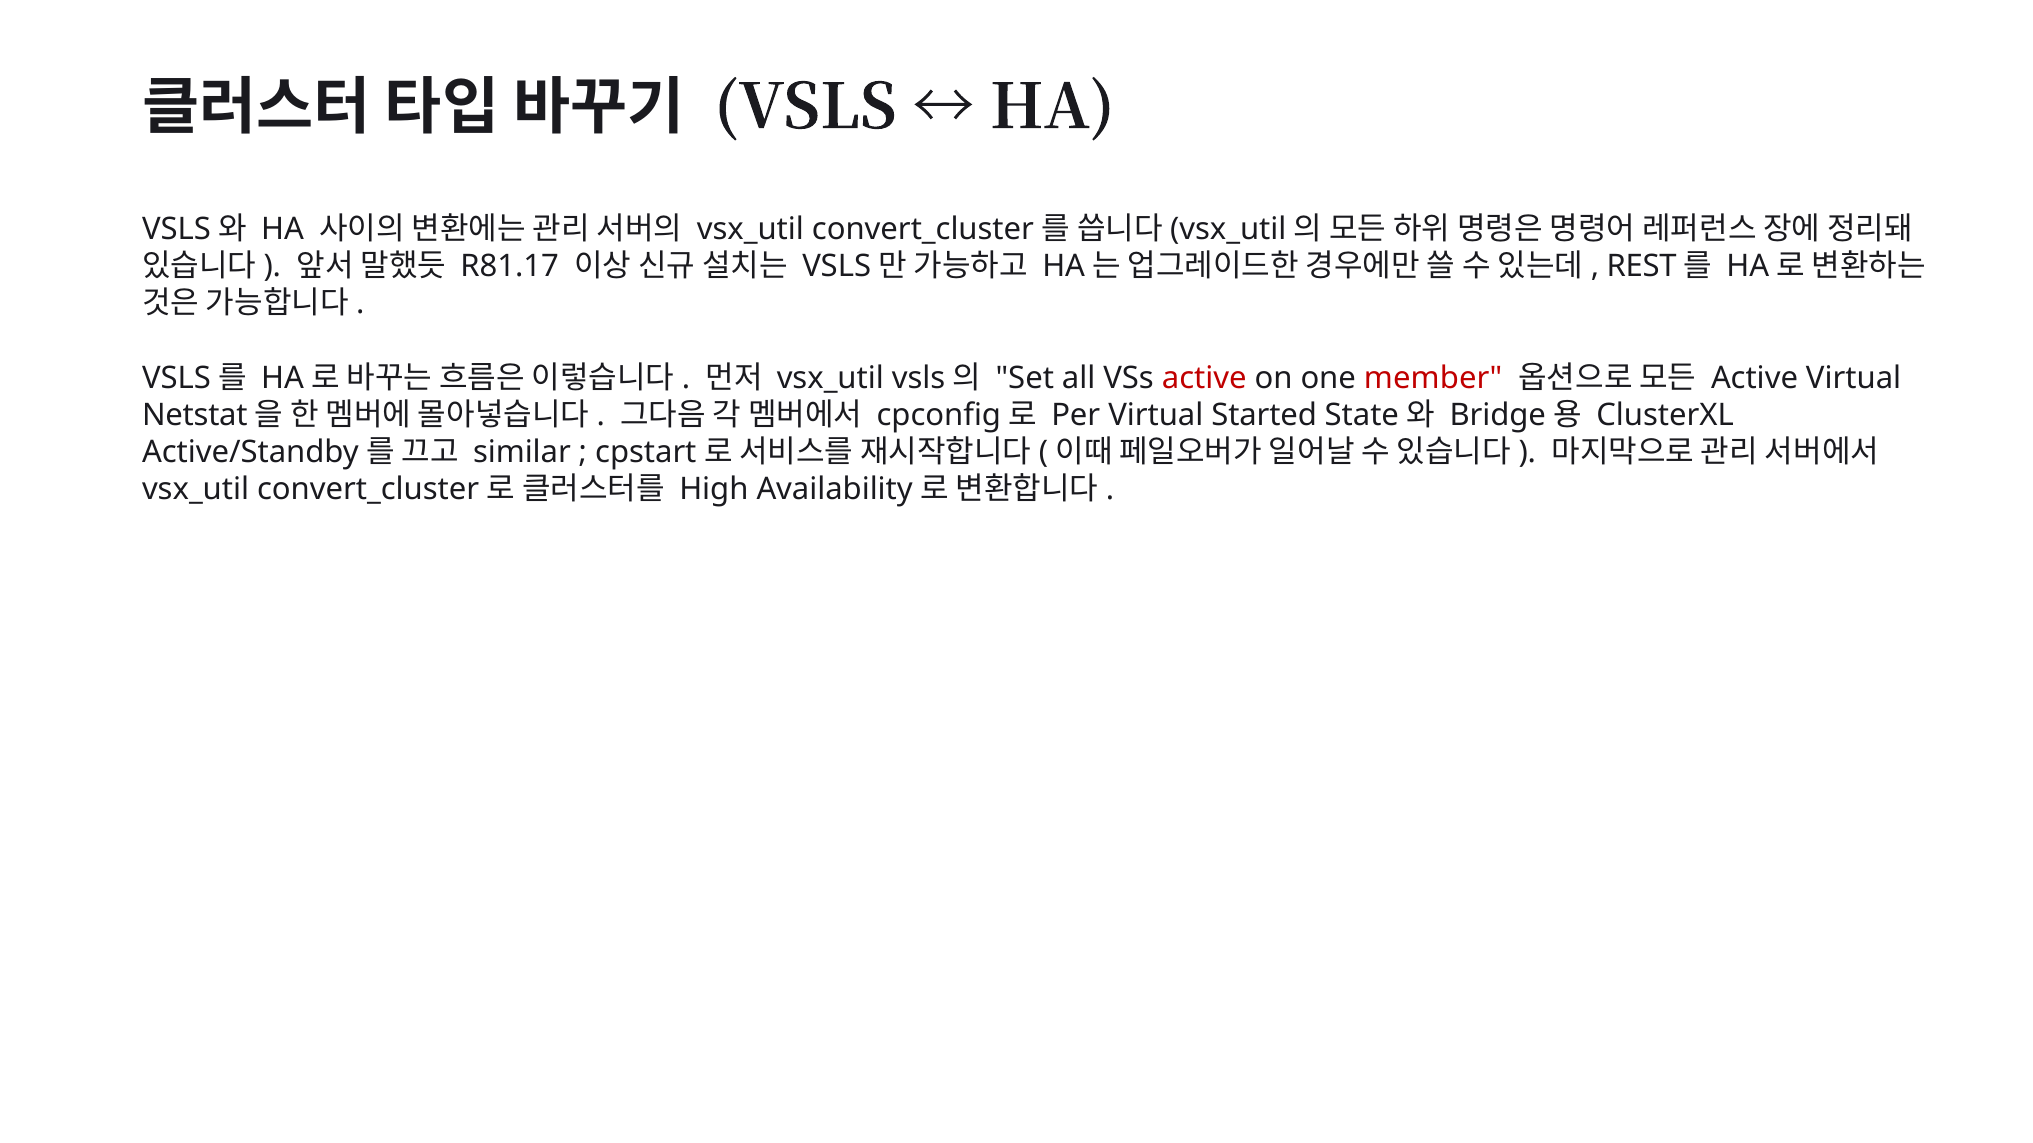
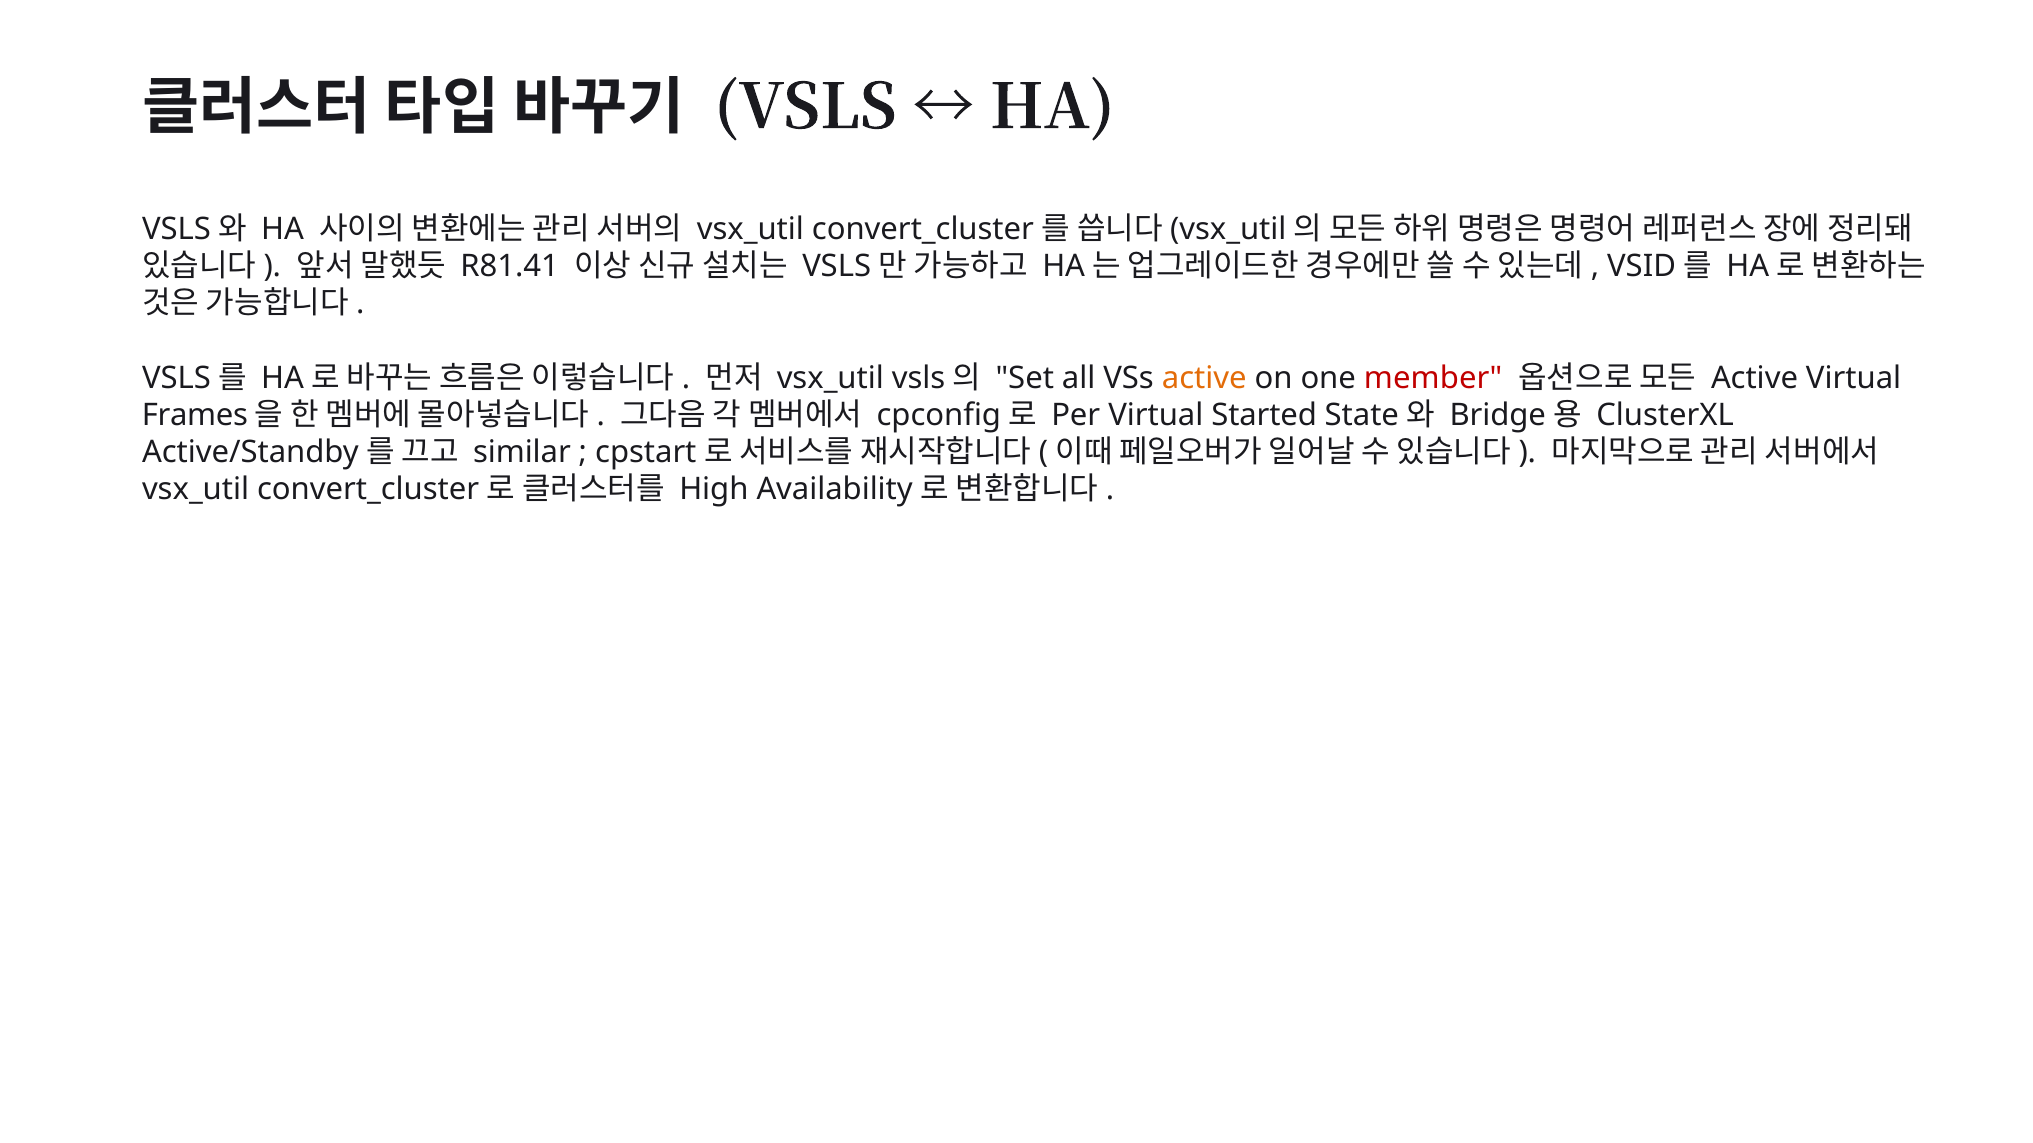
R81.17: R81.17 -> R81.41
REST: REST -> VSID
active at (1204, 378) colour: red -> orange
Netstat: Netstat -> Frames
